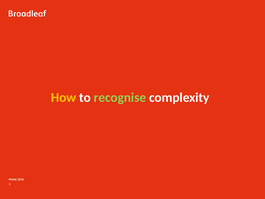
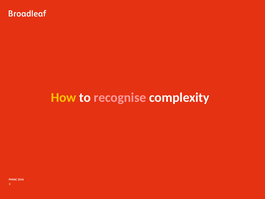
recognise colour: light green -> pink
